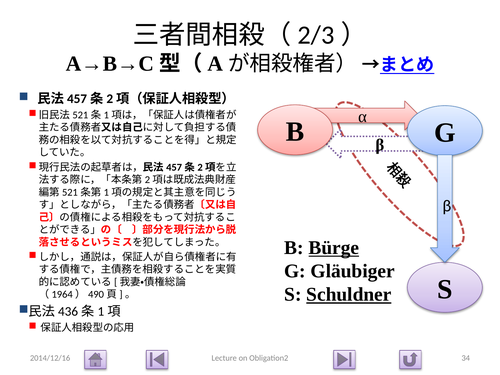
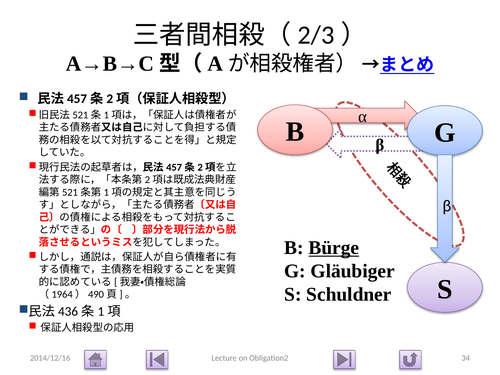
Schuldner underline: present -> none
